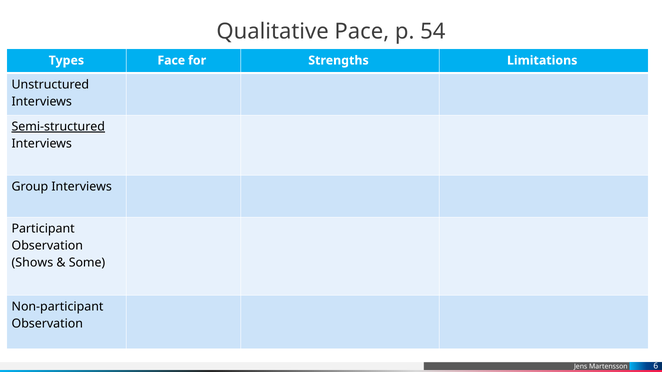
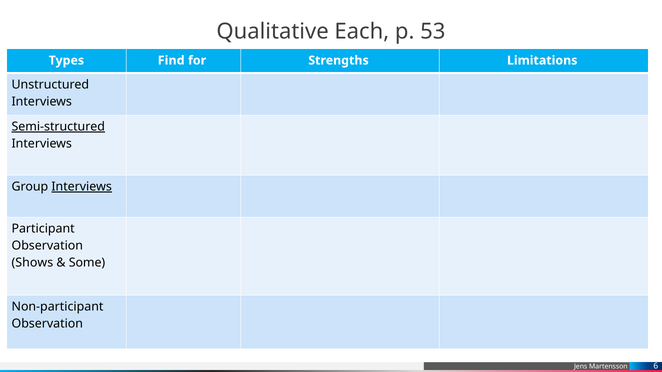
Pace: Pace -> Each
54: 54 -> 53
Face: Face -> Find
Interviews at (82, 187) underline: none -> present
